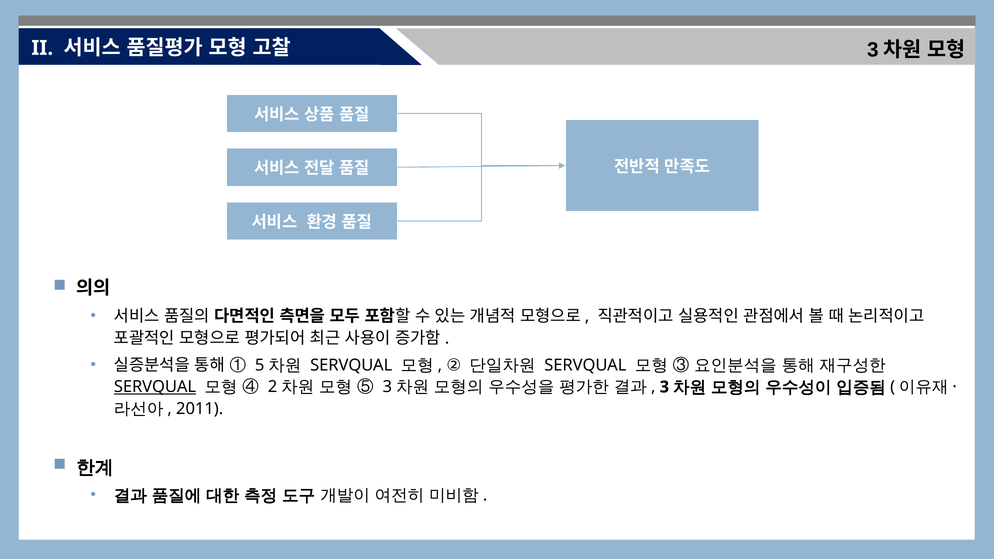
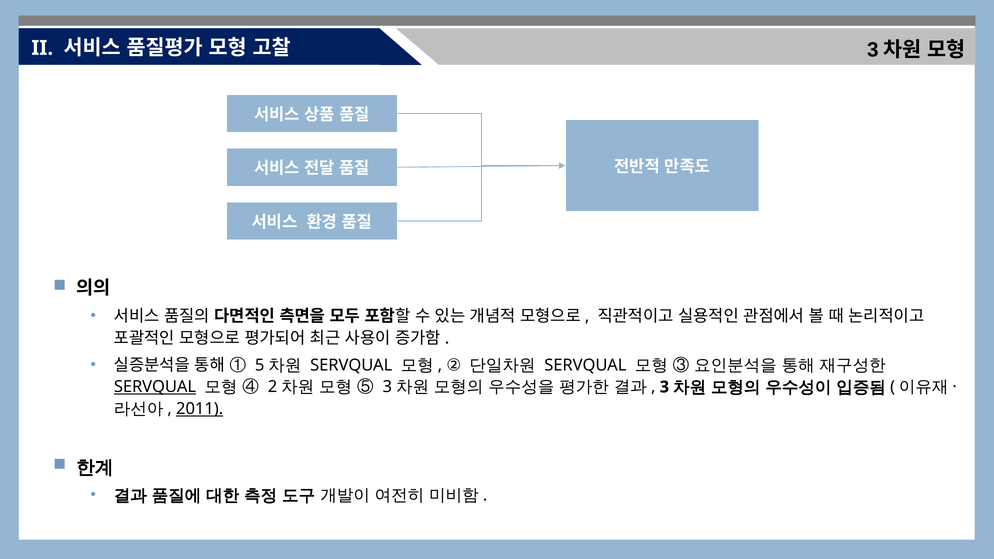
2011 underline: none -> present
